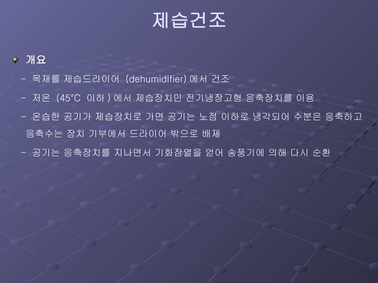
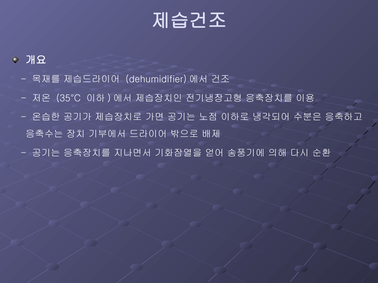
45°C: 45°C -> 35°C
